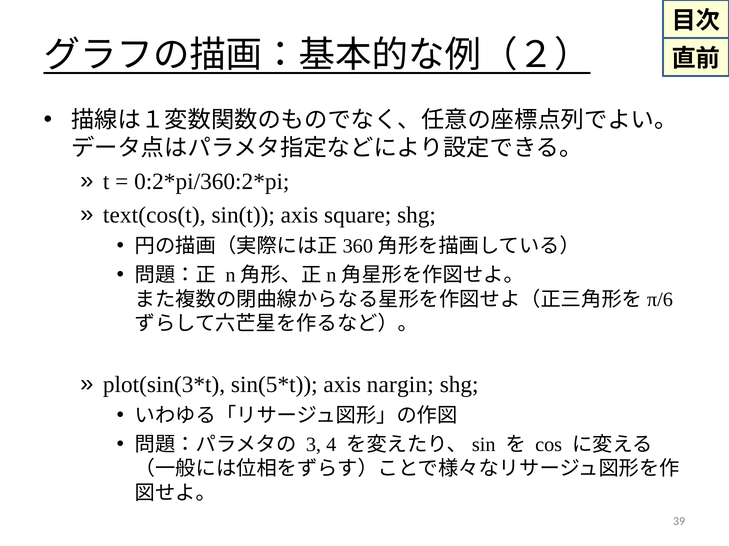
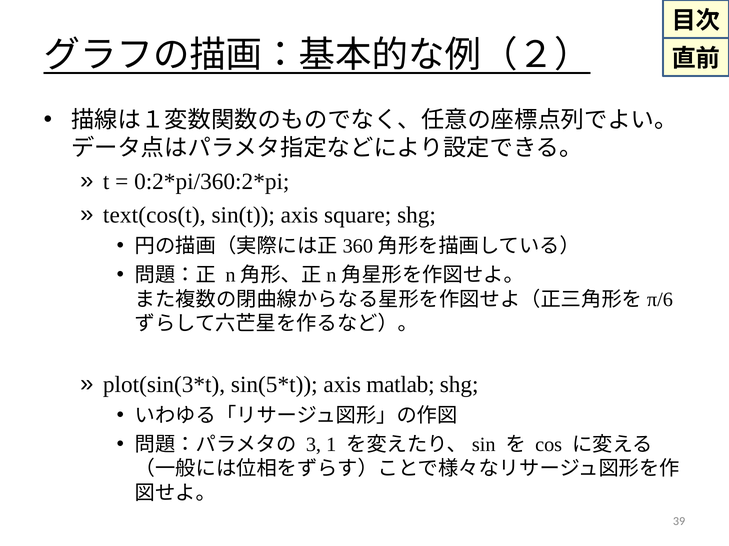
nargin: nargin -> matlab
4: 4 -> 1
